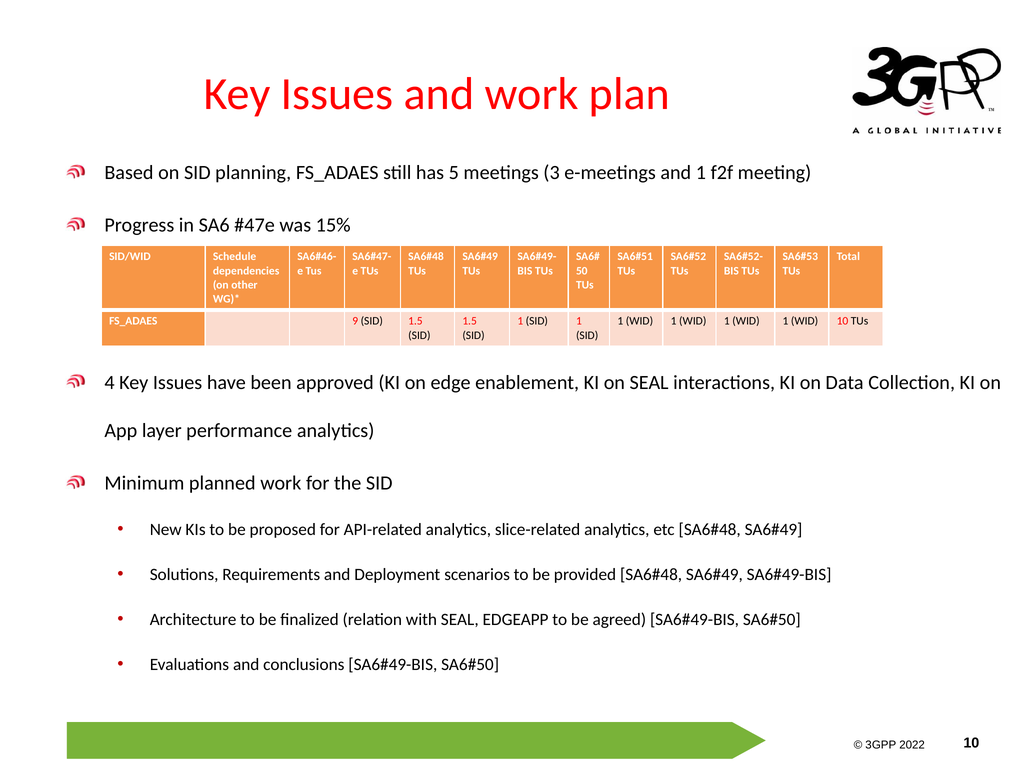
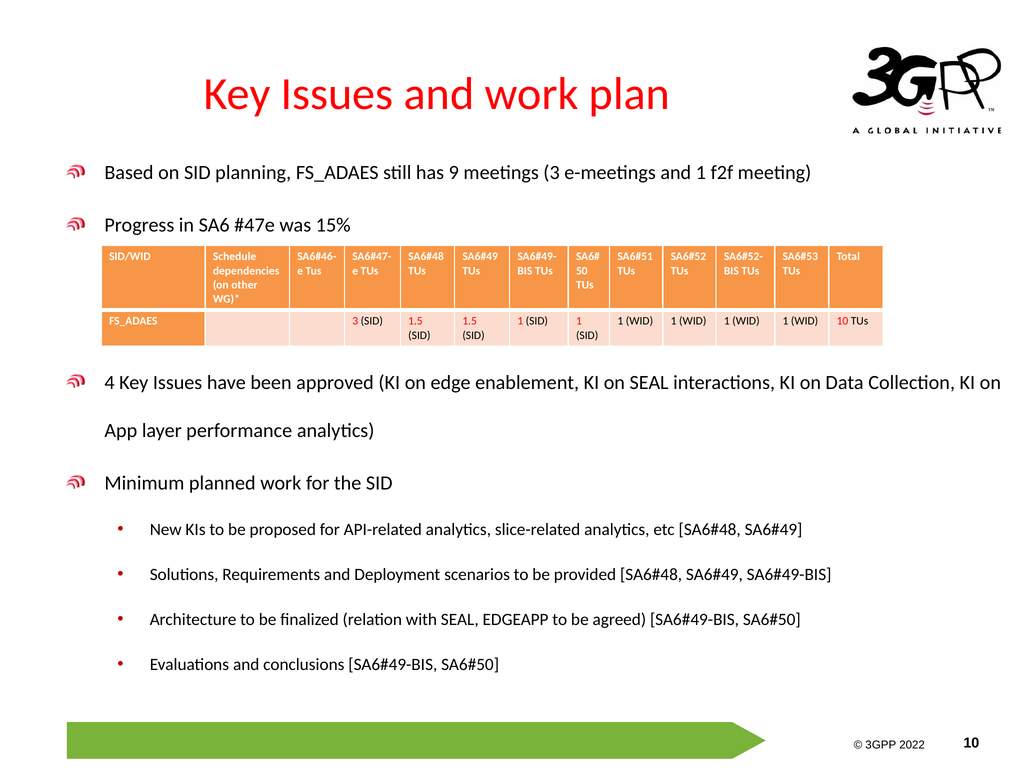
5: 5 -> 9
FS_ADAES 9: 9 -> 3
